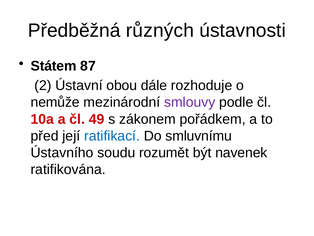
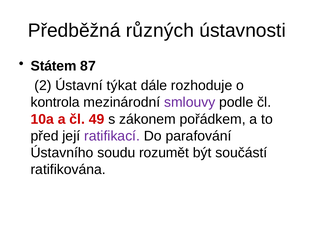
obou: obou -> týkat
nemůže: nemůže -> kontrola
ratifikací colour: blue -> purple
smluvnímu: smluvnímu -> parafování
navenek: navenek -> součástí
